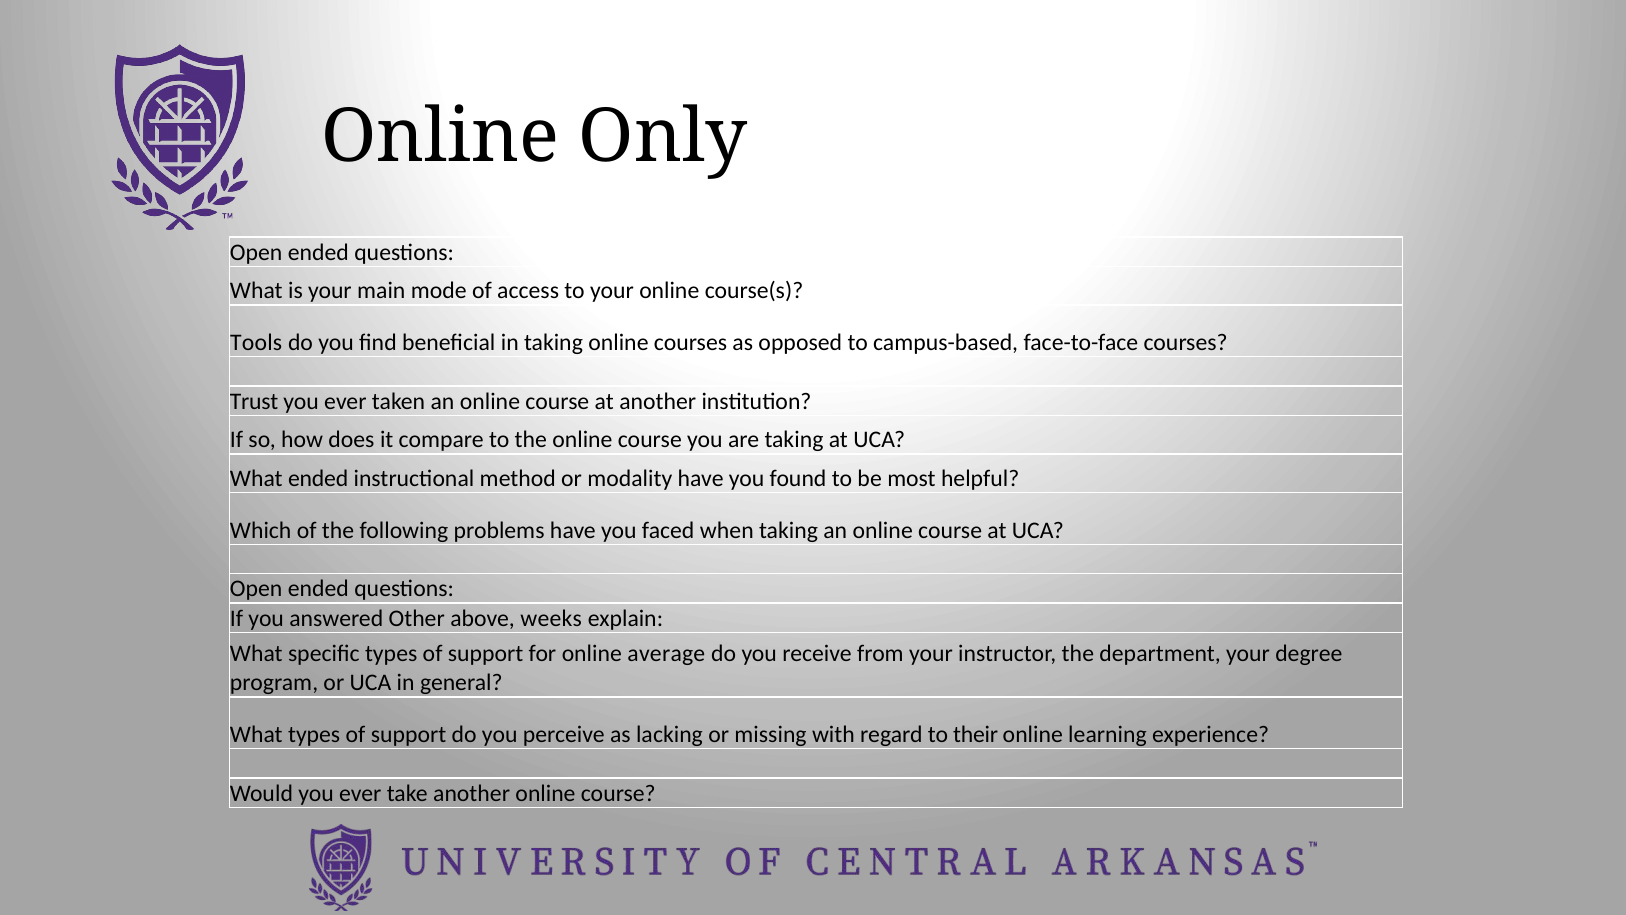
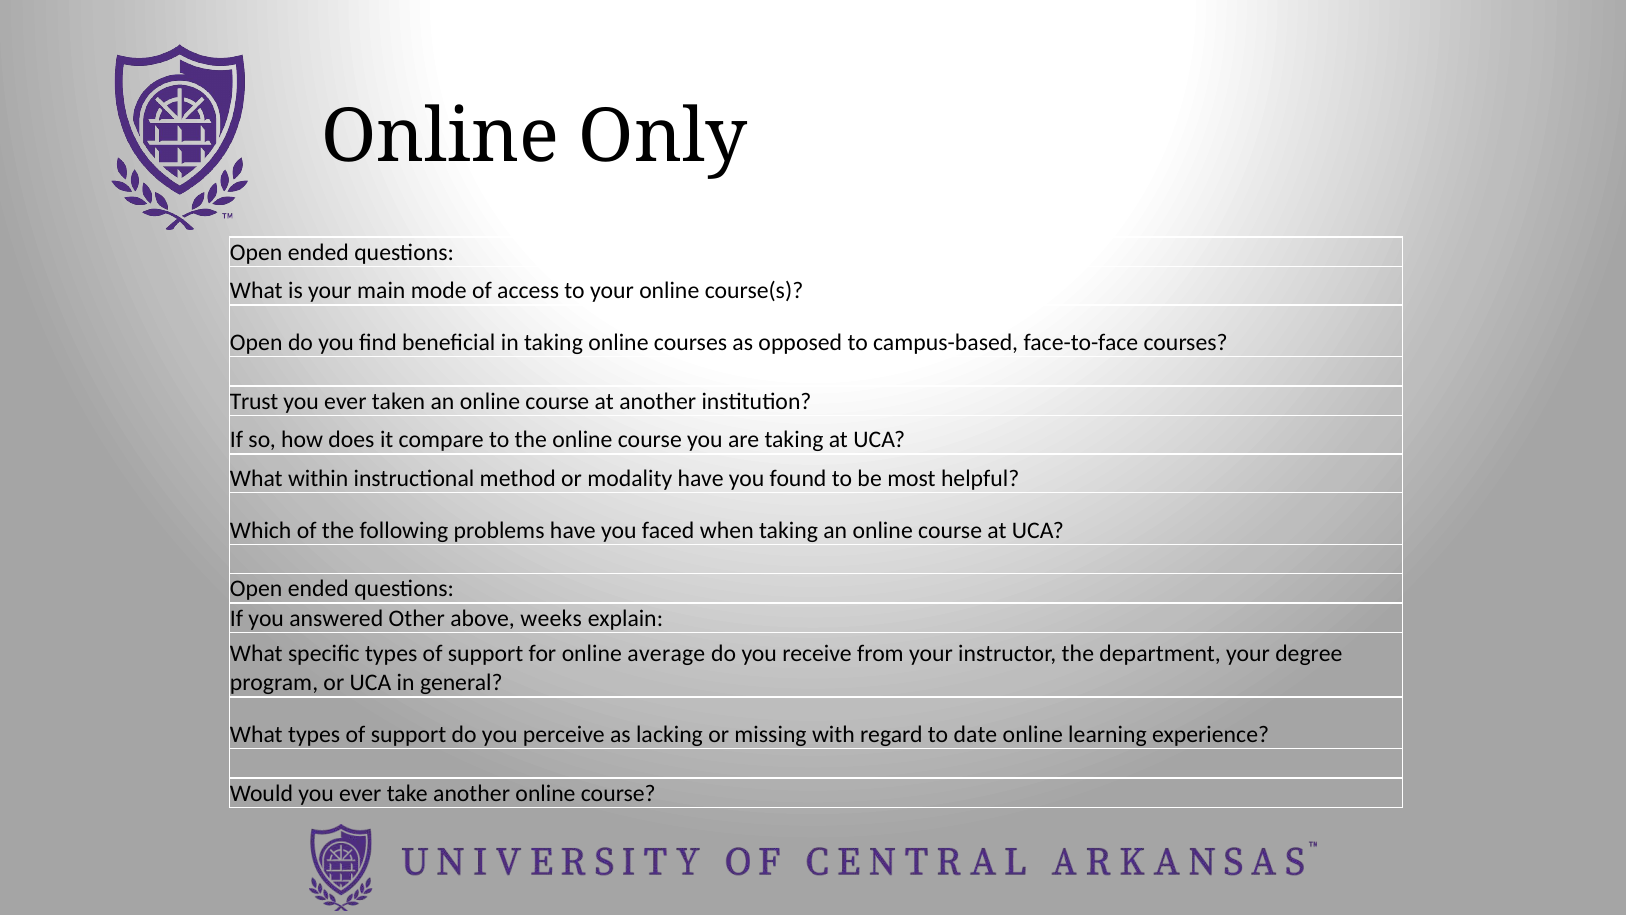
Tools at (256, 342): Tools -> Open
What ended: ended -> within
their: their -> date
